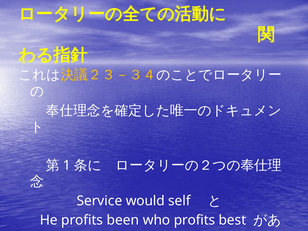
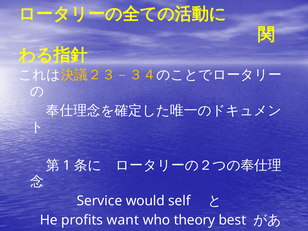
been: been -> want
who profits: profits -> theory
